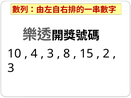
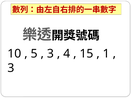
4: 4 -> 5
8: 8 -> 4
2: 2 -> 1
